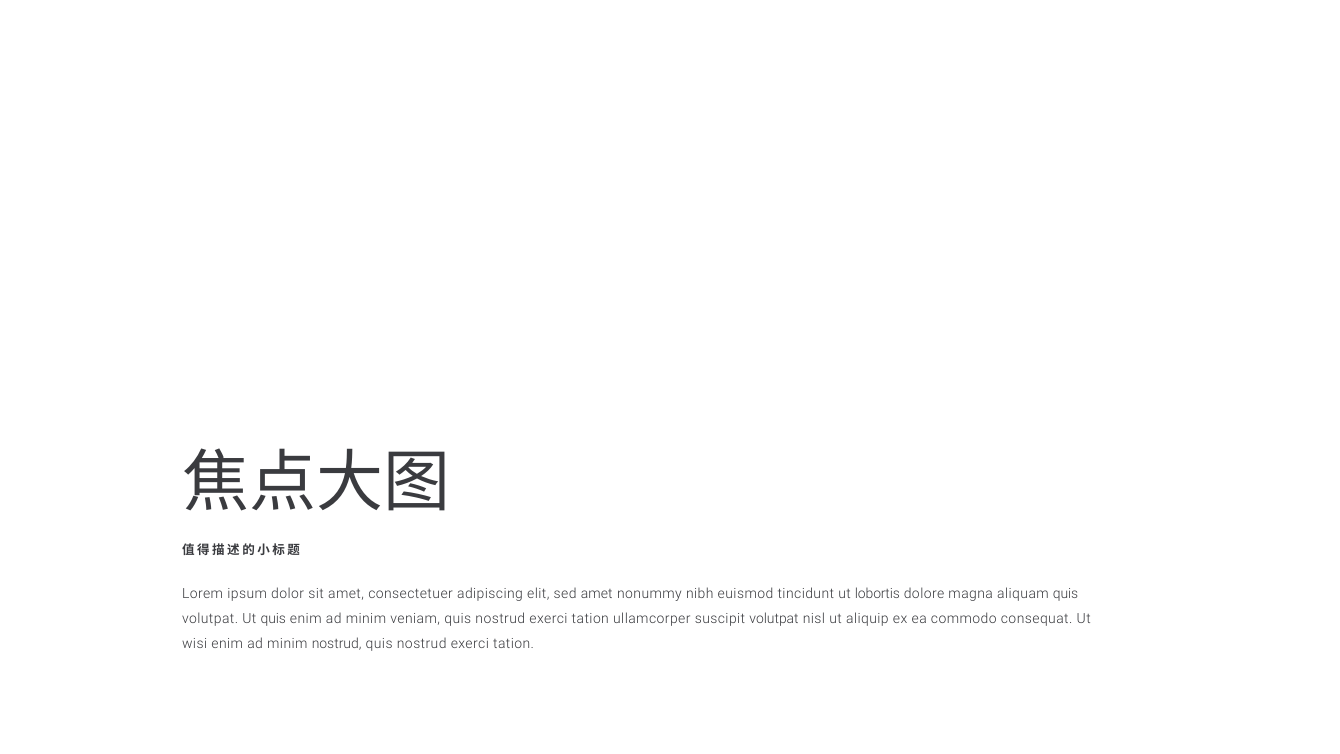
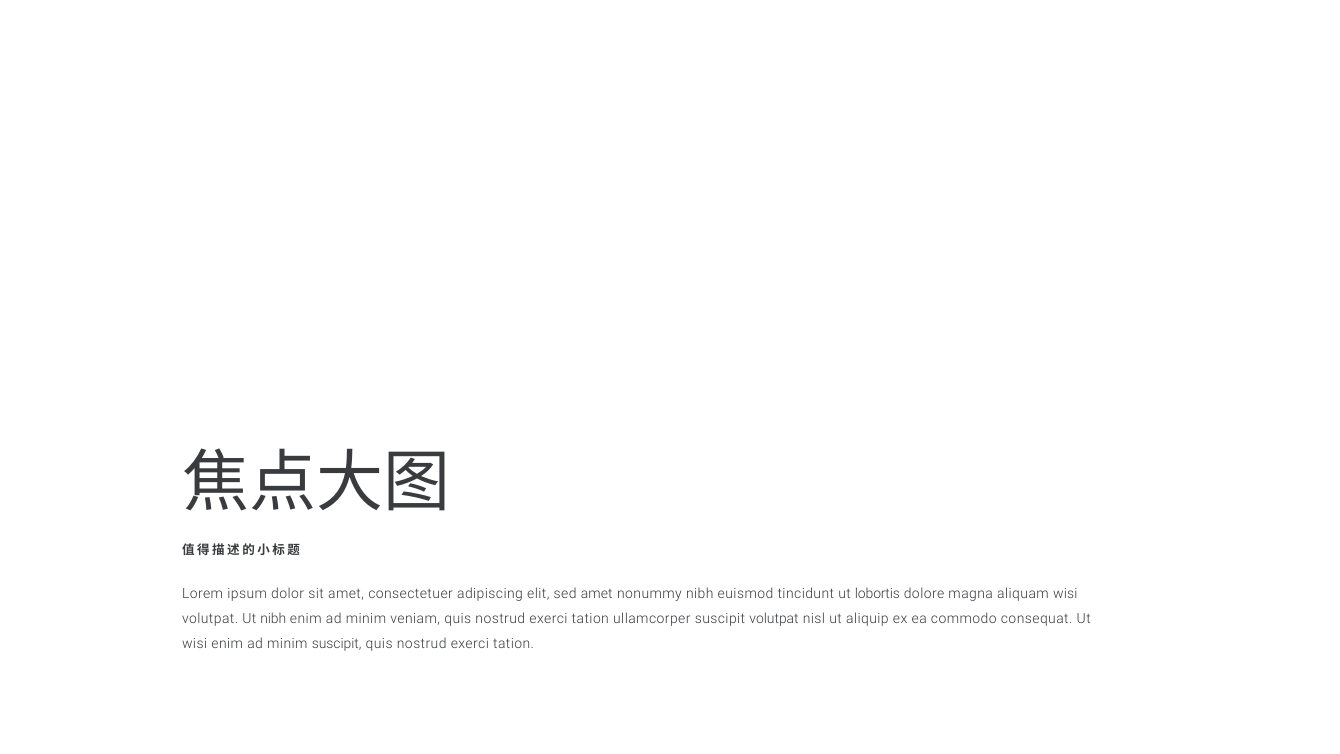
aliquam quis: quis -> wisi
Ut quis: quis -> nibh
minim nostrud: nostrud -> suscipit
